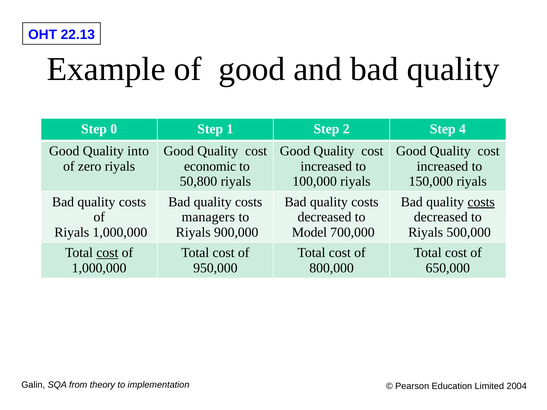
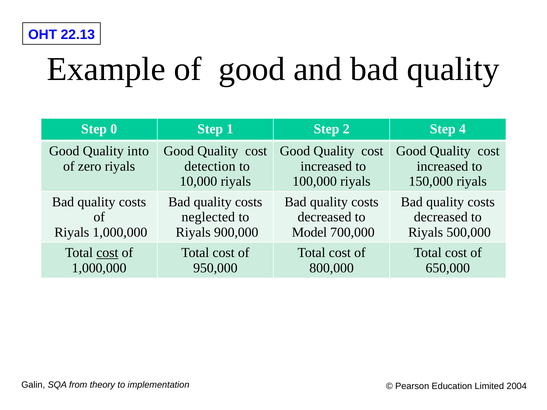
economic: economic -> detection
50,800: 50,800 -> 10,000
costs at (481, 202) underline: present -> none
managers: managers -> neglected
